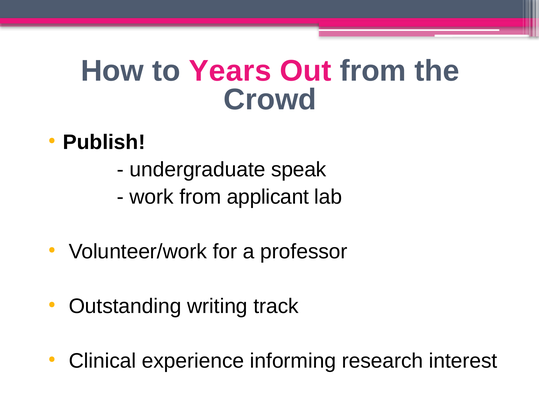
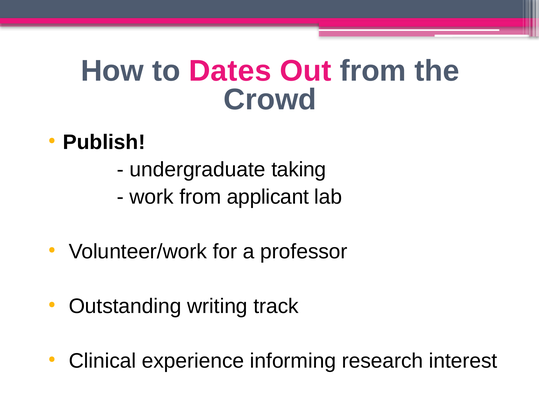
Years: Years -> Dates
speak: speak -> taking
